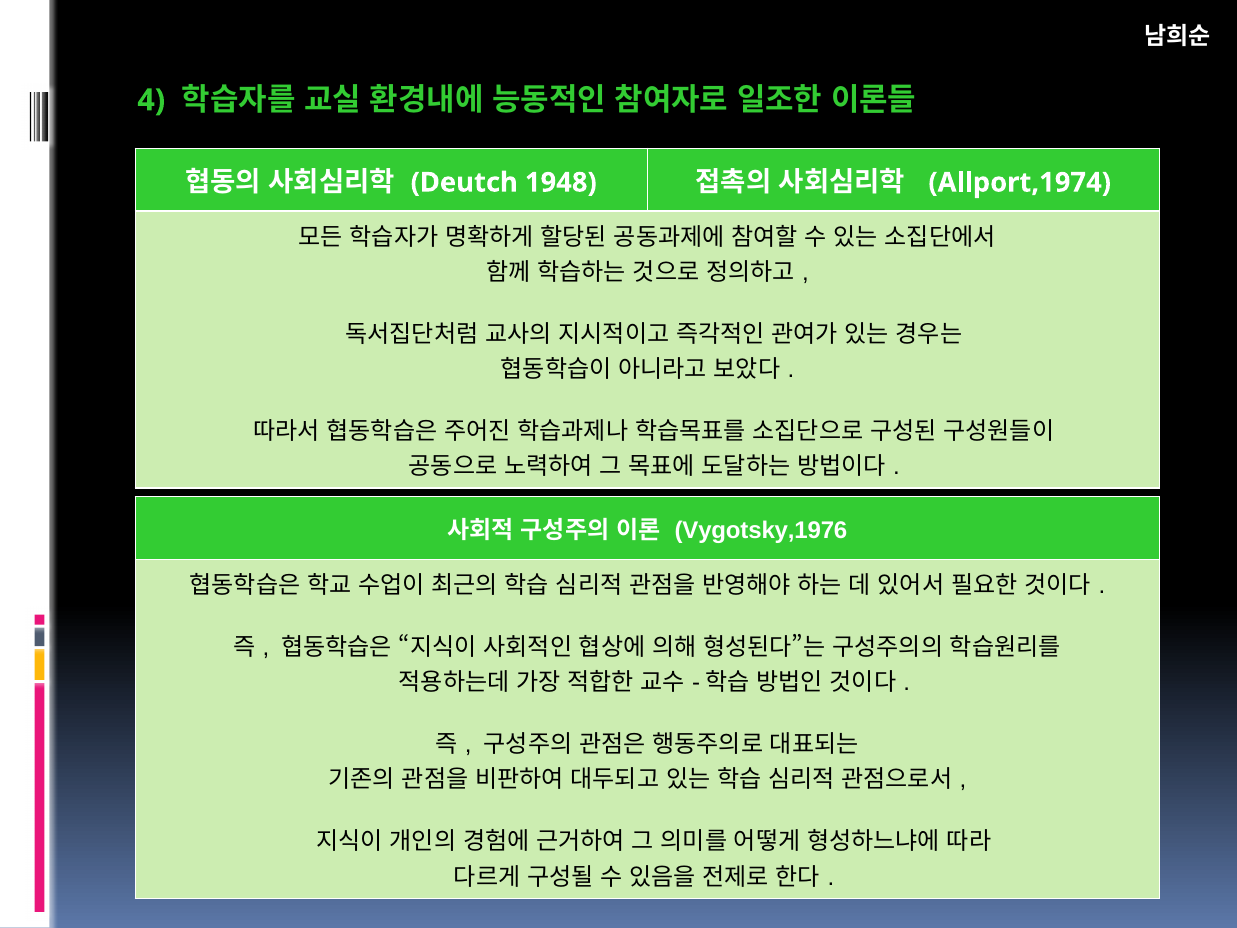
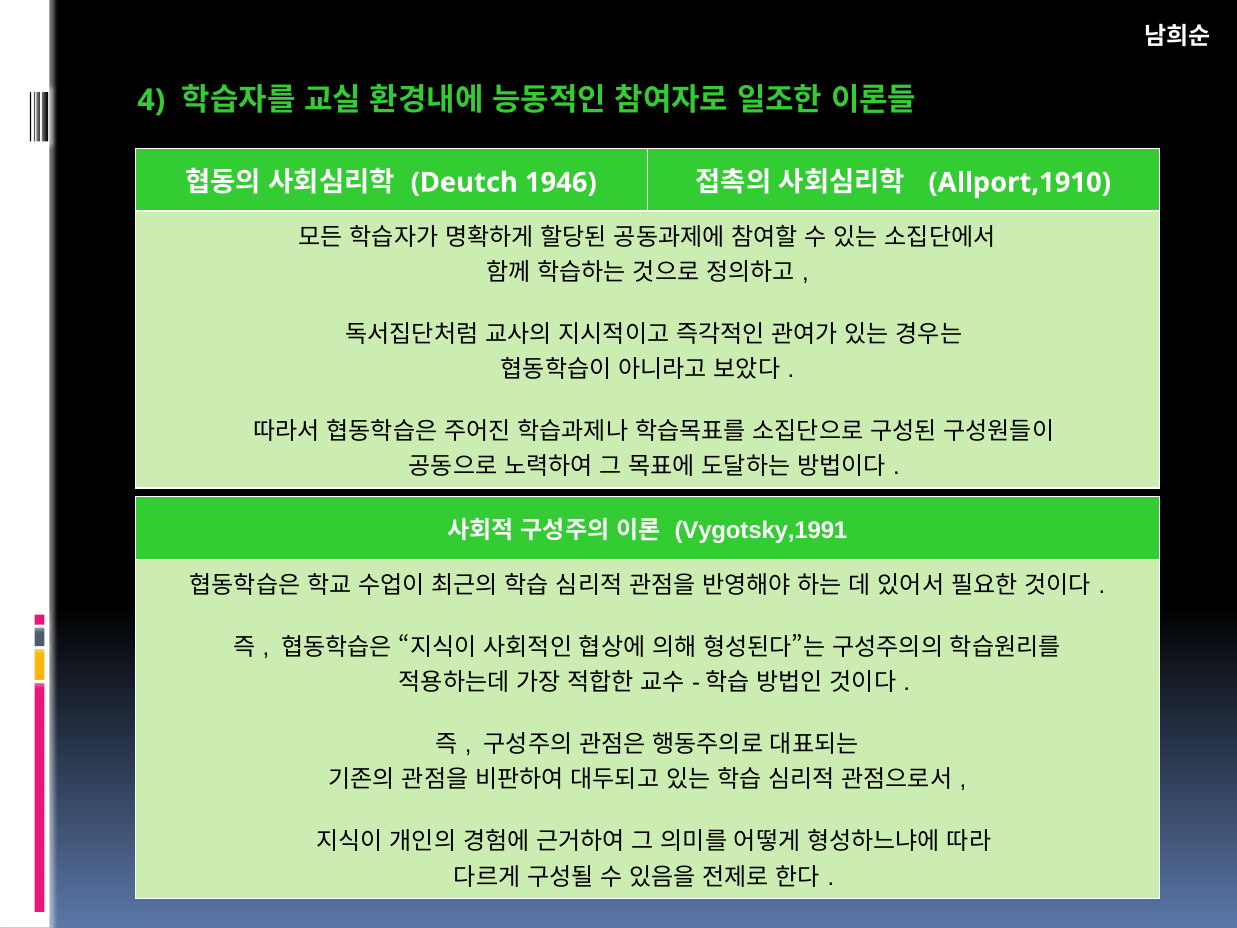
1948: 1948 -> 1946
Allport,1974: Allport,1974 -> Allport,1910
Vygotsky,1976: Vygotsky,1976 -> Vygotsky,1991
